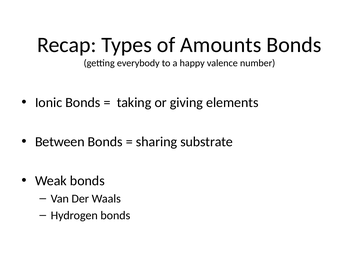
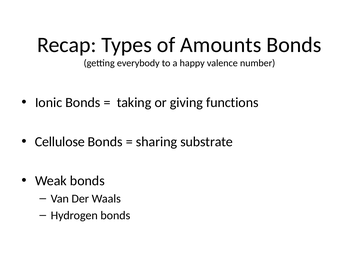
elements: elements -> functions
Between: Between -> Cellulose
